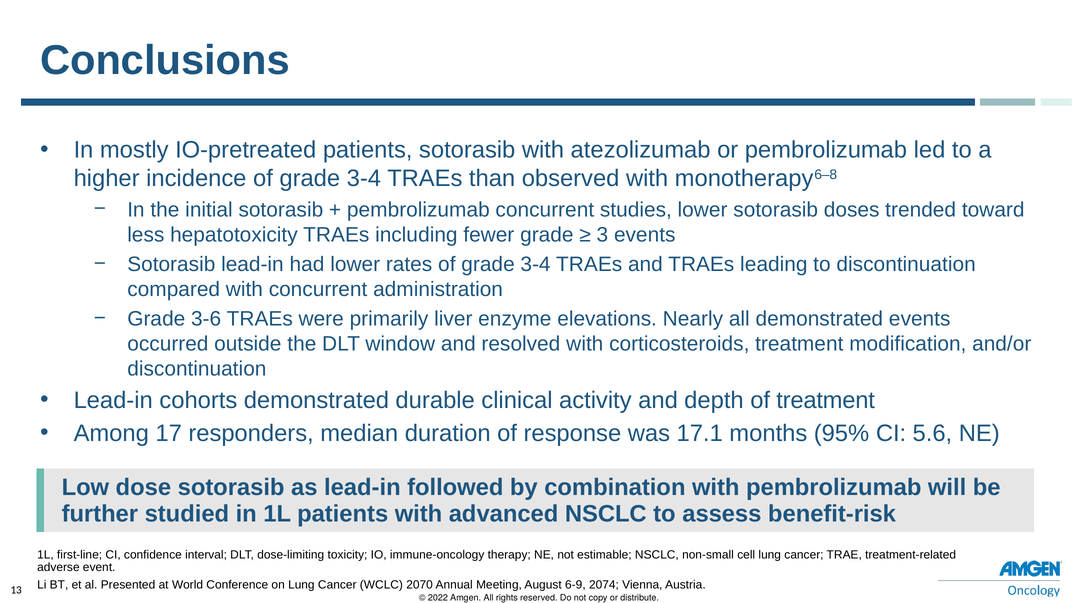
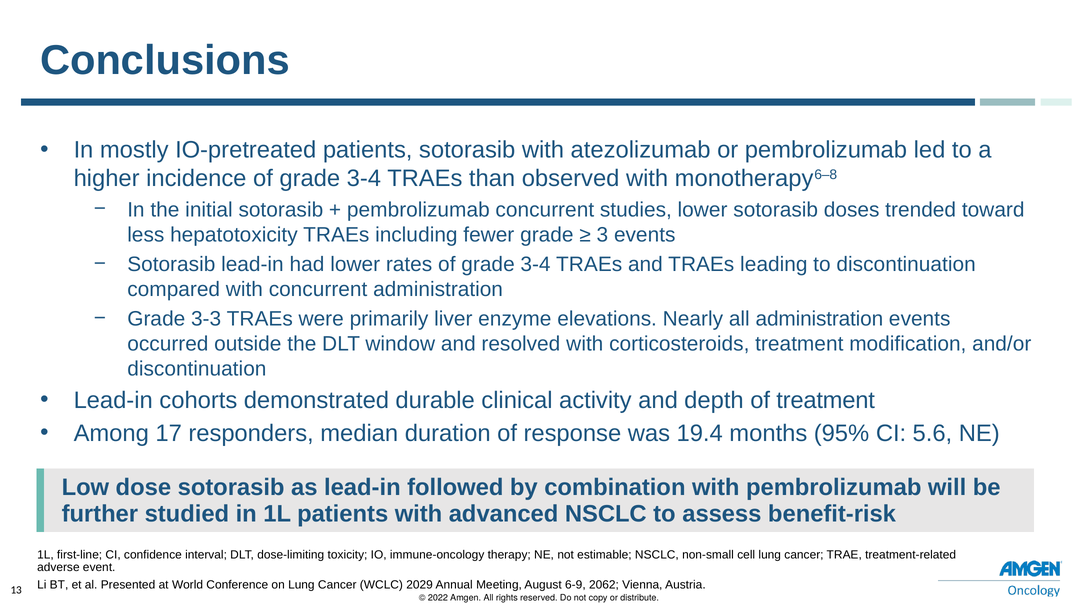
3-6: 3-6 -> 3-3
all demonstrated: demonstrated -> administration
17.1: 17.1 -> 19.4
2070: 2070 -> 2029
2074: 2074 -> 2062
